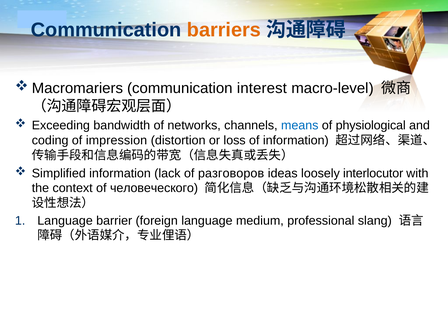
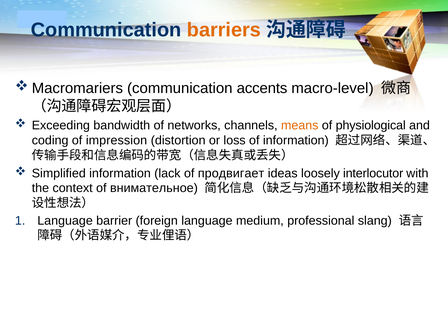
interest: interest -> accents
means colour: blue -> orange
разговоров: разговоров -> продвигает
человеческого: человеческого -> внимательное
